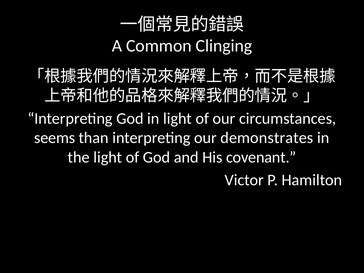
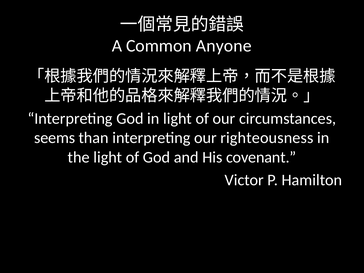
Clinging: Clinging -> Anyone
demonstrates: demonstrates -> righteousness
